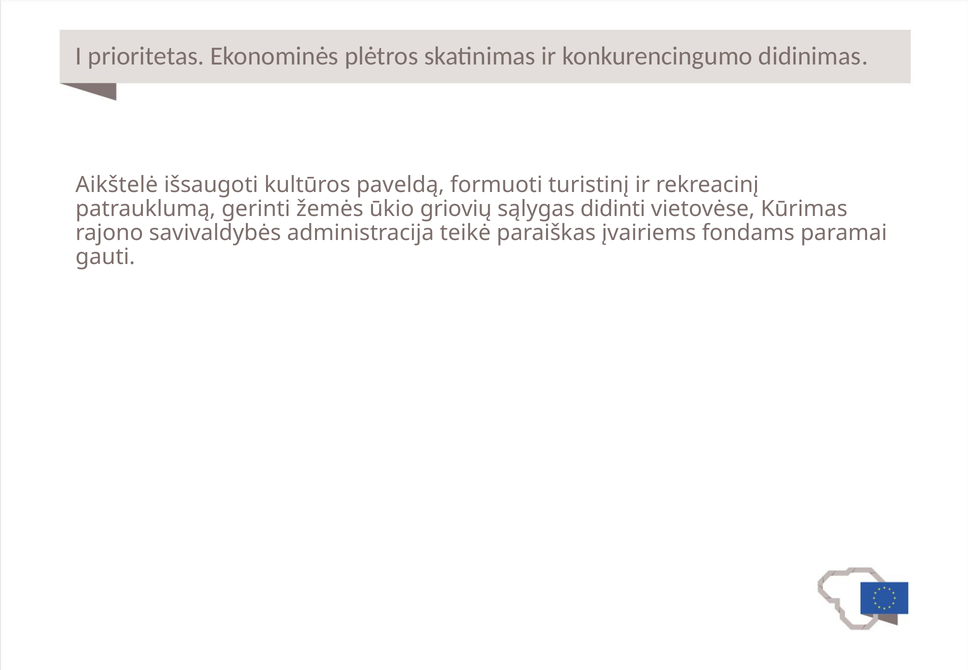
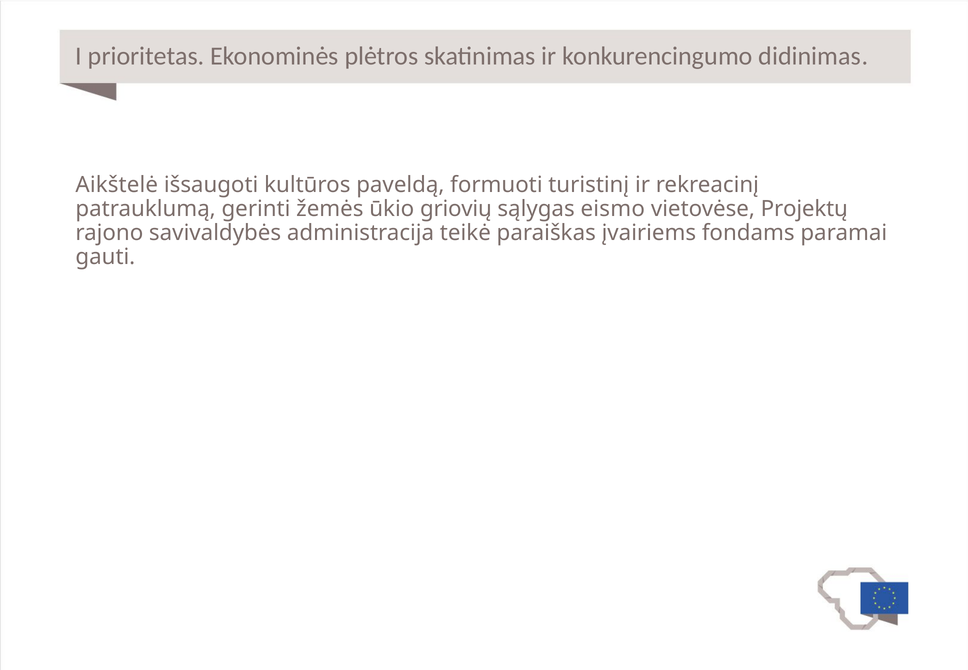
didinti: didinti -> eismo
Kūrimas: Kūrimas -> Projektų
